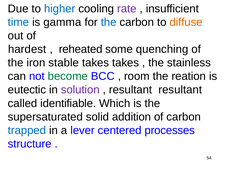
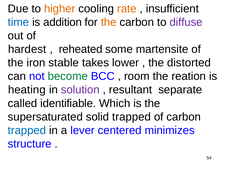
higher colour: blue -> orange
rate colour: purple -> orange
gamma: gamma -> addition
the at (109, 22) colour: blue -> orange
diffuse colour: orange -> purple
quenching: quenching -> martensite
takes takes: takes -> lower
stainless: stainless -> distorted
eutectic: eutectic -> heating
resultant resultant: resultant -> separate
solid addition: addition -> trapped
processes: processes -> minimizes
